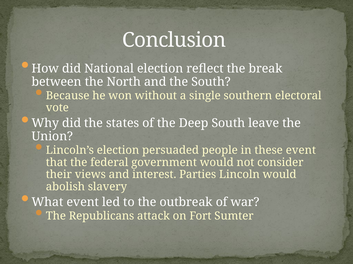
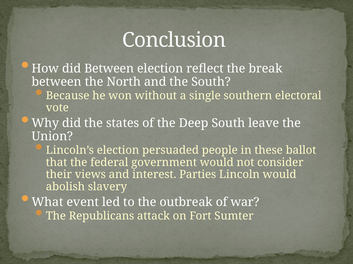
did National: National -> Between
these event: event -> ballot
